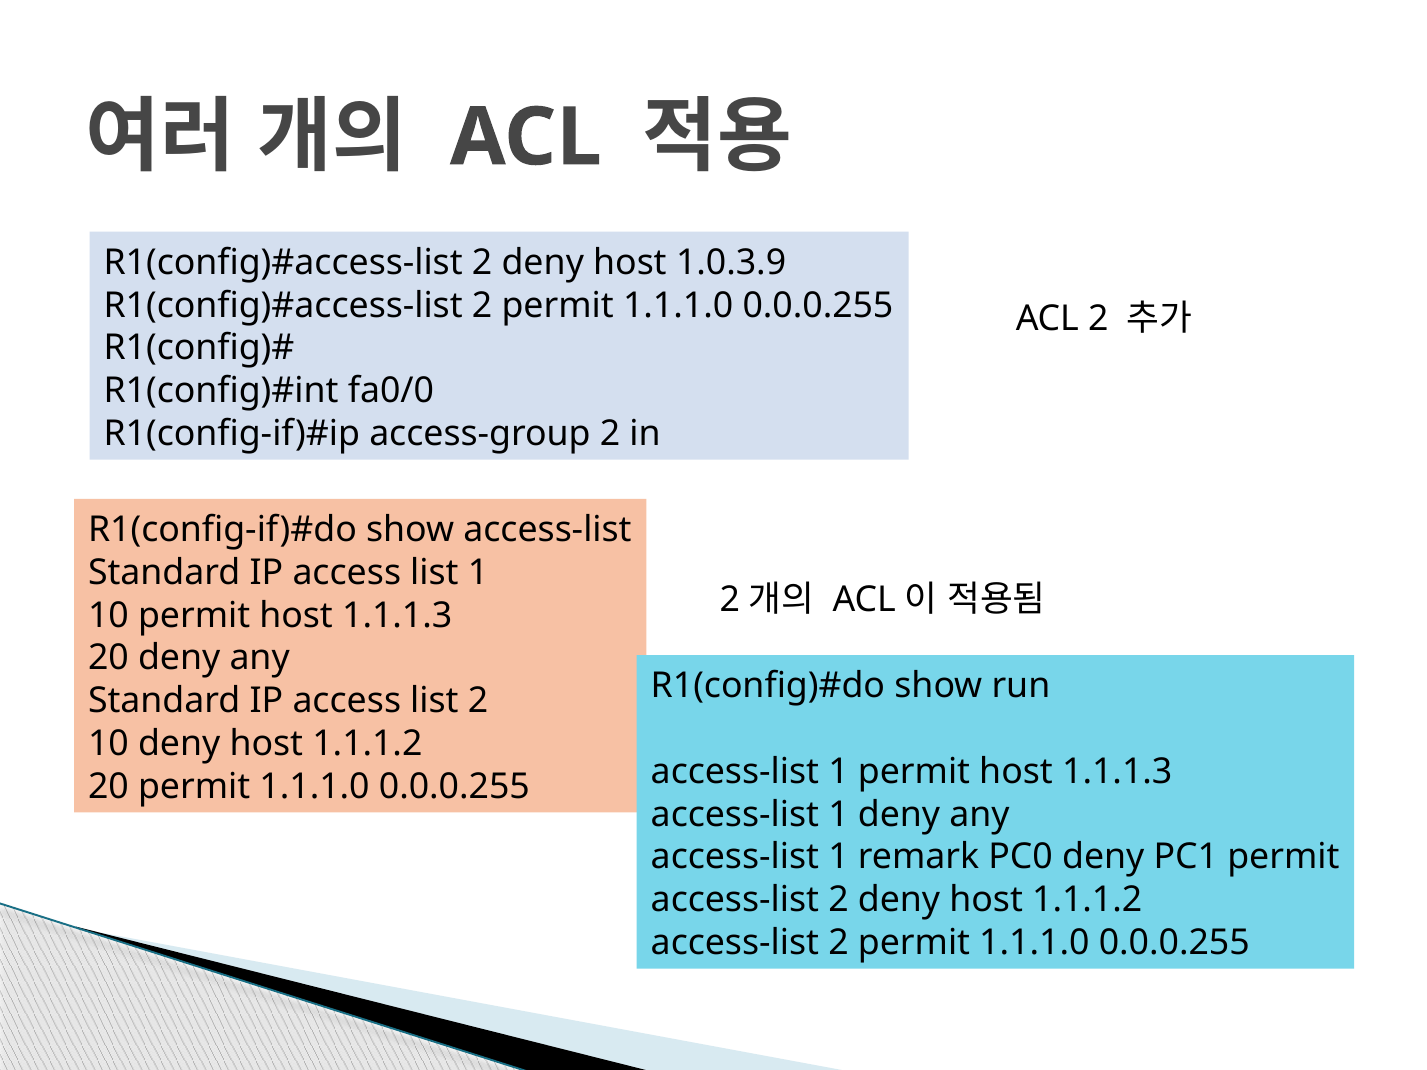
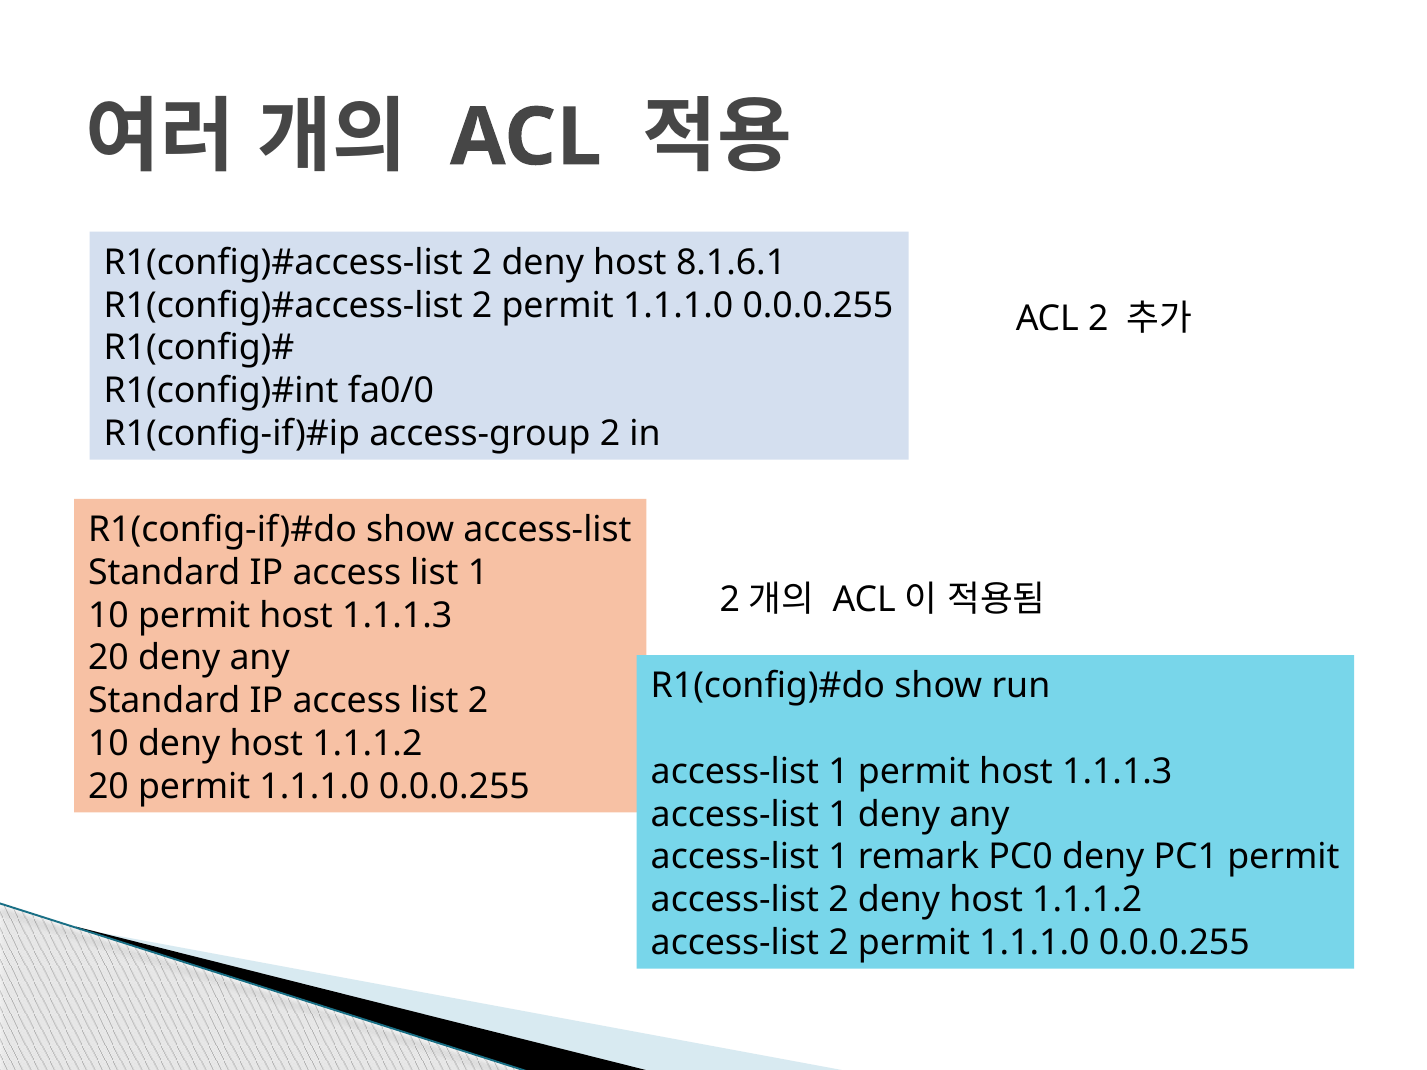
1.0.3.9: 1.0.3.9 -> 8.1.6.1
